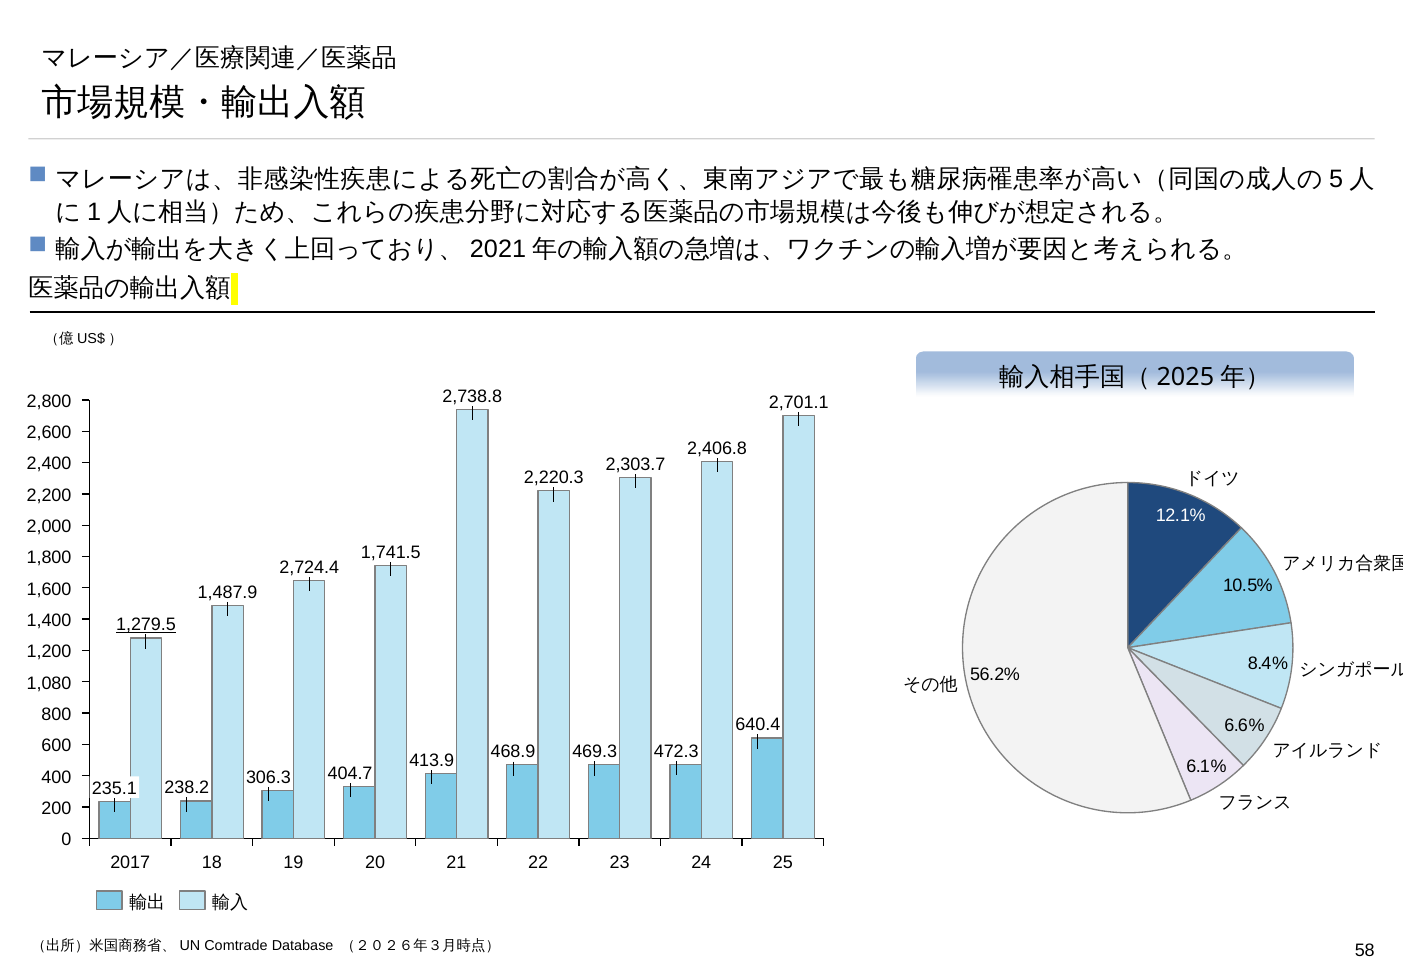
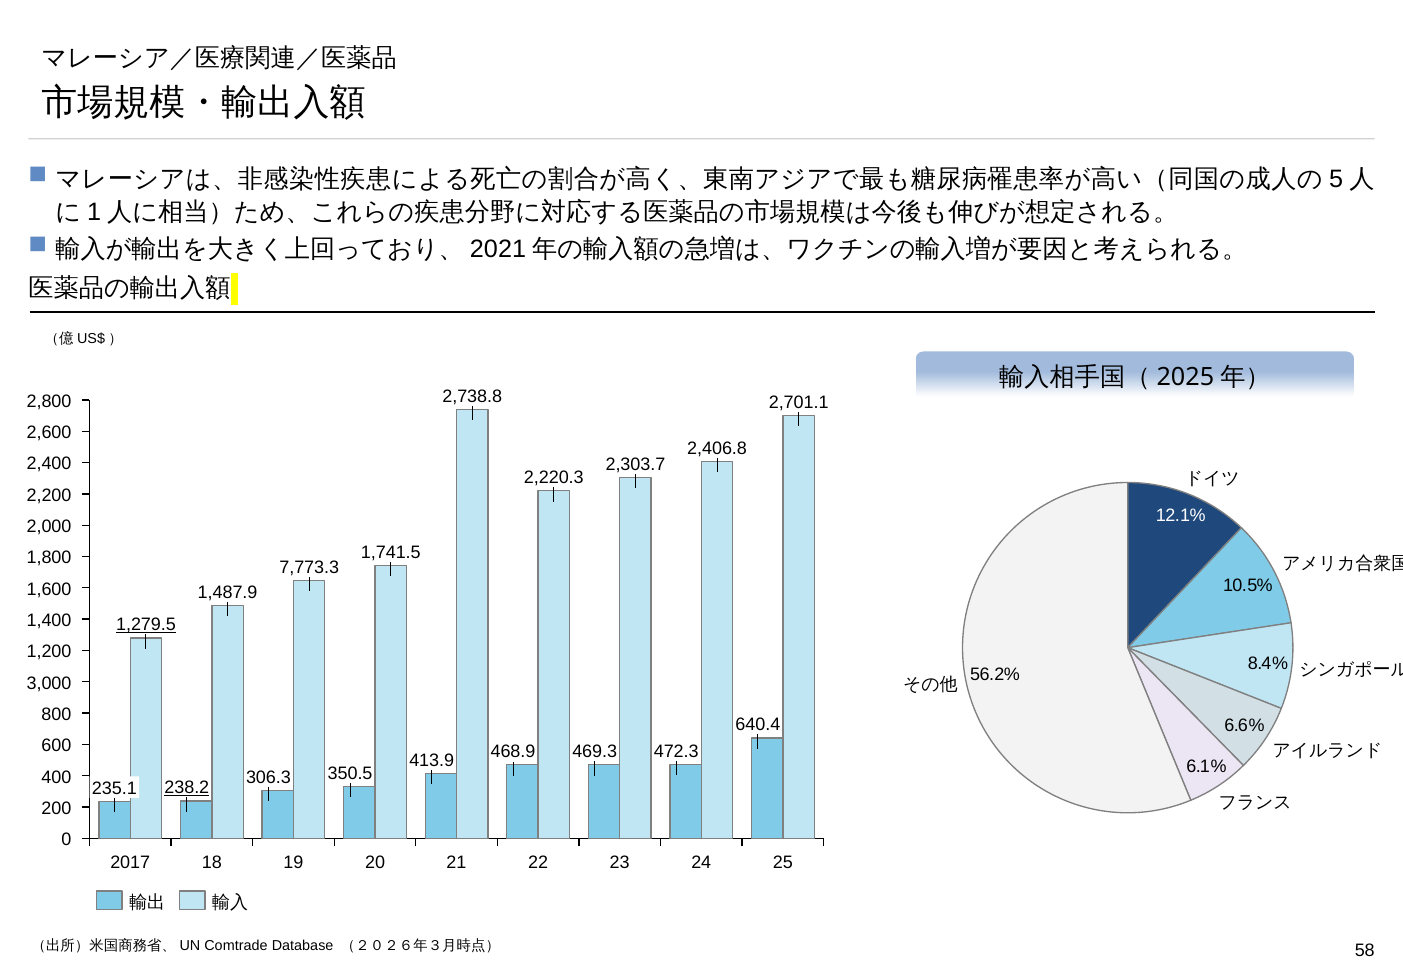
2,724.4: 2,724.4 -> 7,773.3
1,080: 1,080 -> 3,000
404.7: 404.7 -> 350.5
238.2 underline: none -> present
